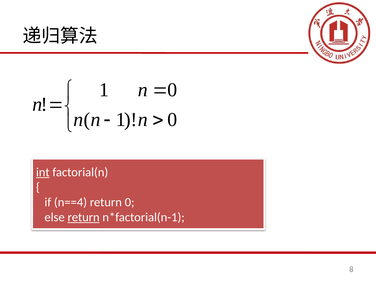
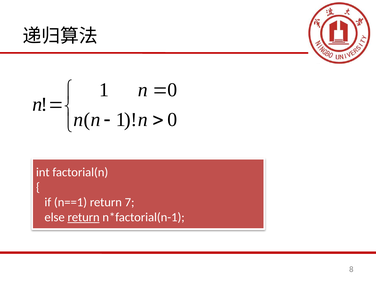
int underline: present -> none
n==4: n==4 -> n==1
return 0: 0 -> 7
